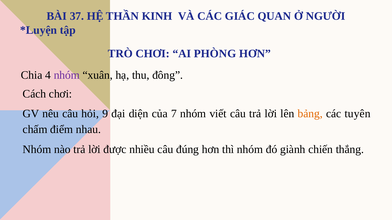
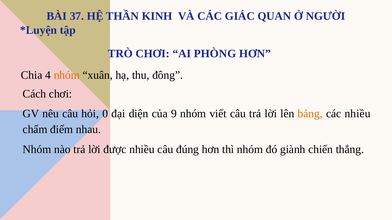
nhóm at (67, 75) colour: purple -> orange
9: 9 -> 0
7: 7 -> 9
các tuyên: tuyên -> nhiều
